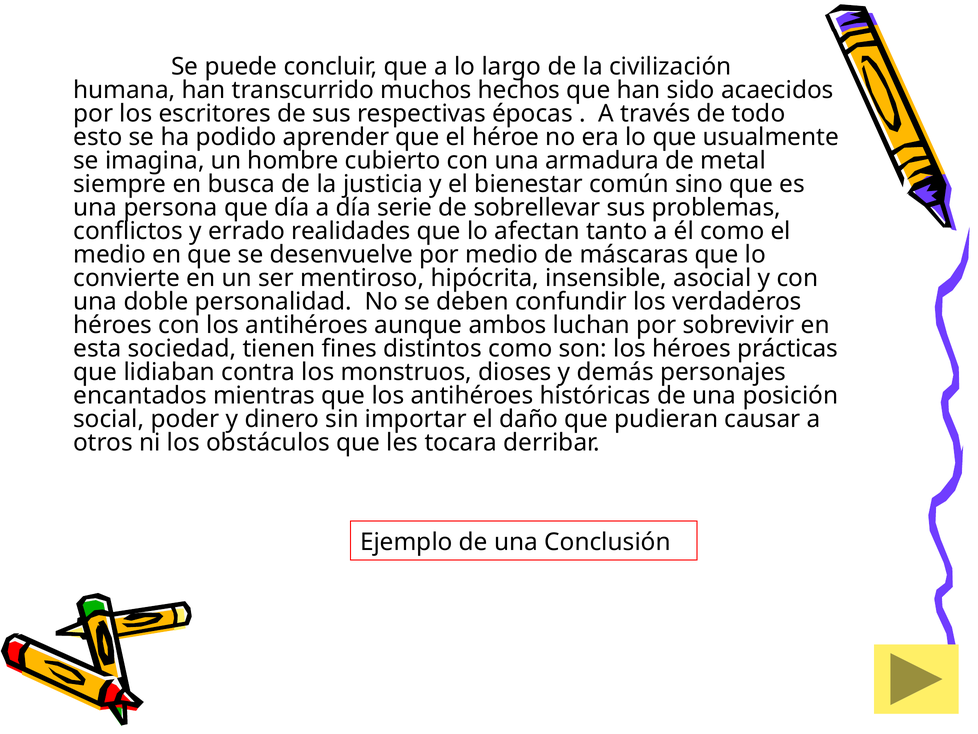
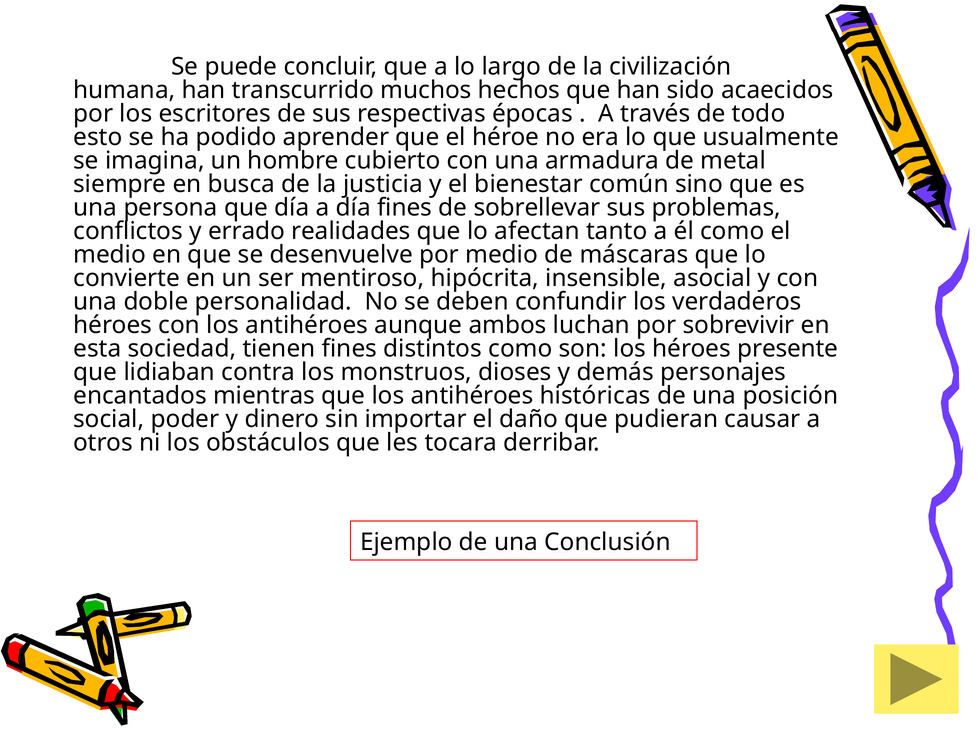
día serie: serie -> fines
prácticas: prácticas -> presente
